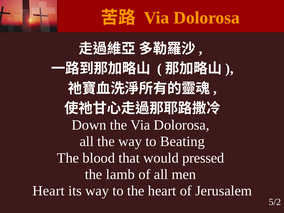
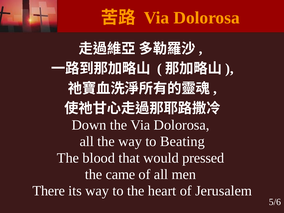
lamb: lamb -> came
Heart at (49, 191): Heart -> There
5/2: 5/2 -> 5/6
